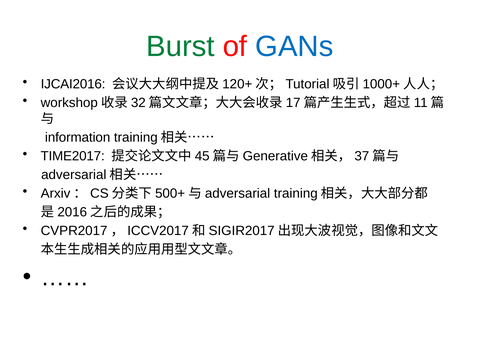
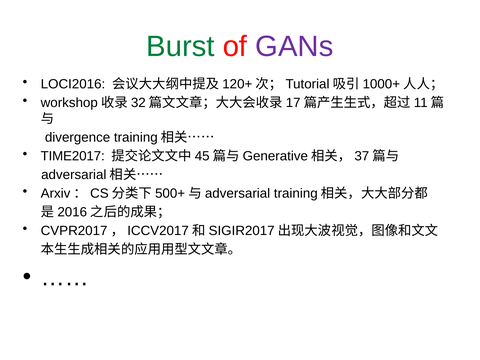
GANs colour: blue -> purple
IJCAI2016: IJCAI2016 -> LOCI2016
information: information -> divergence
